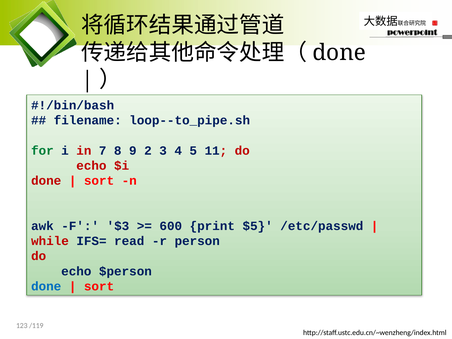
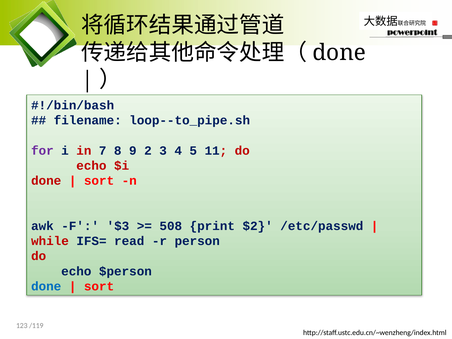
for colour: green -> purple
600: 600 -> 508
$5: $5 -> $2
